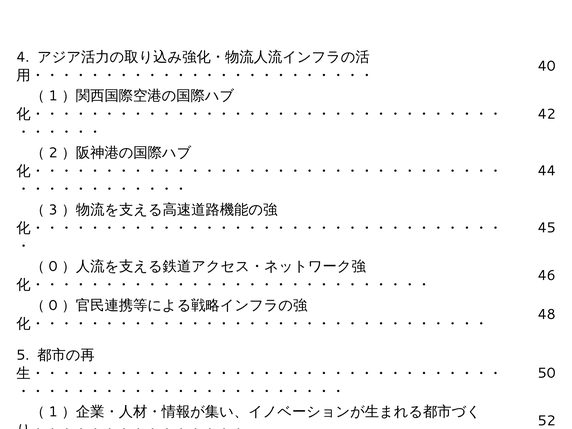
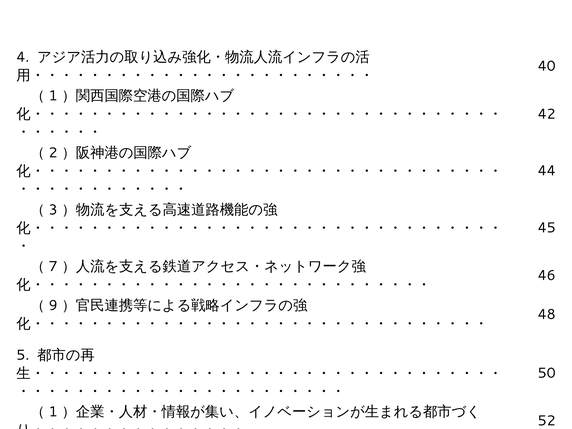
0 at (53, 267): 0 -> 7
0 at (53, 305): 0 -> 9
